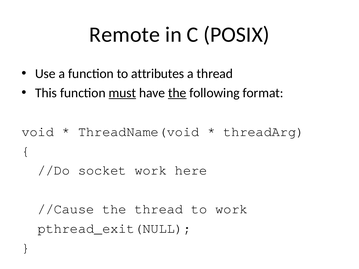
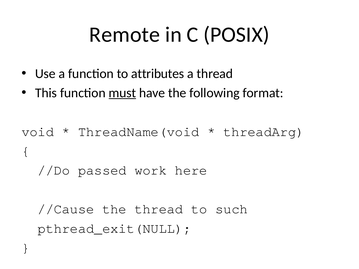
the at (177, 93) underline: present -> none
socket: socket -> passed
to work: work -> such
